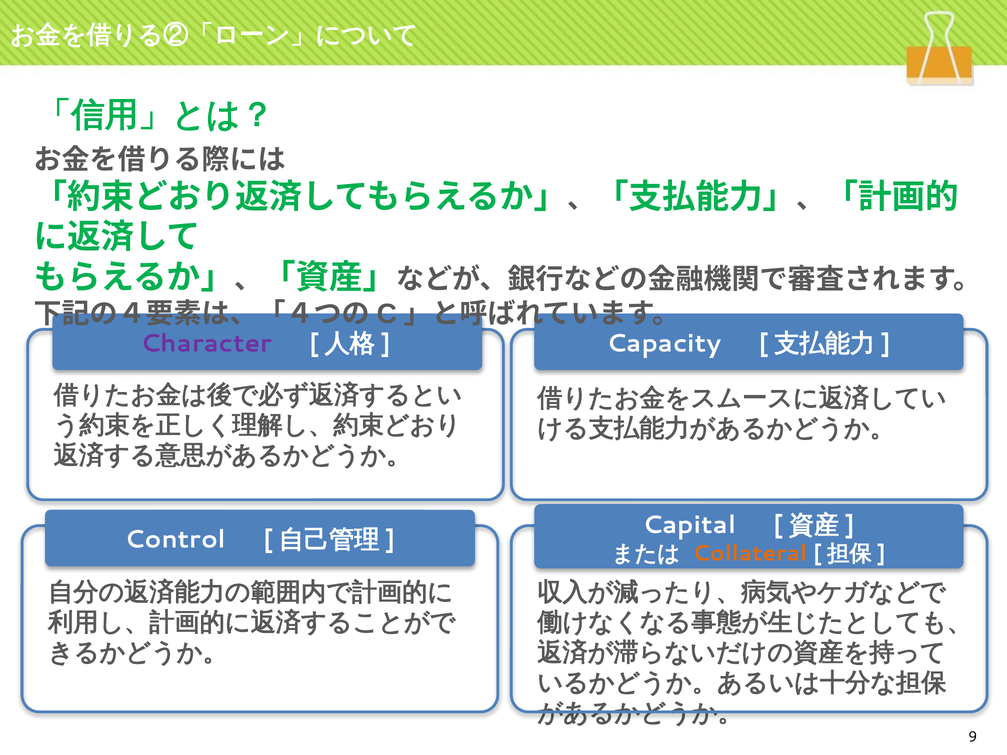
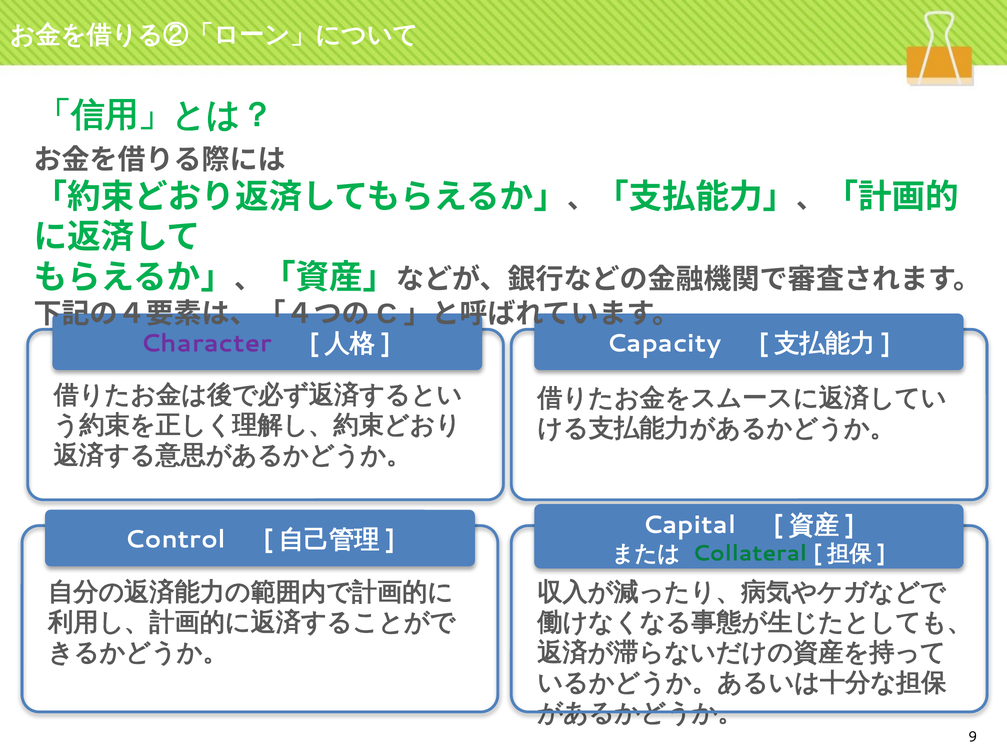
Collateral colour: orange -> green
